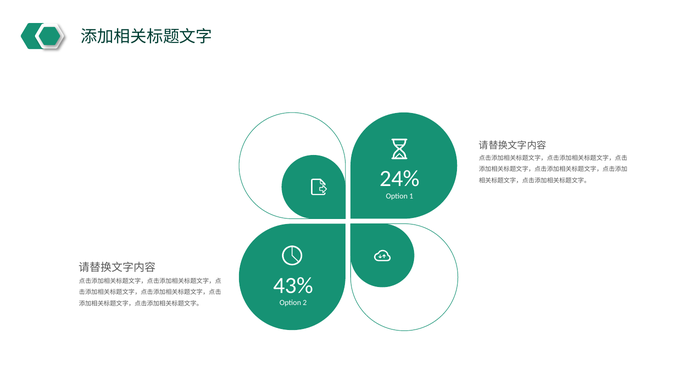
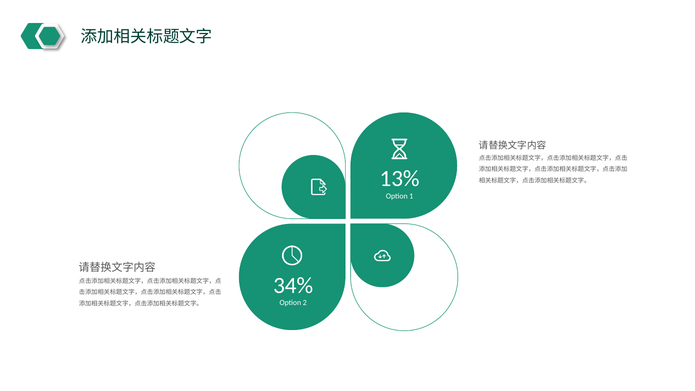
24%: 24% -> 13%
43%: 43% -> 34%
